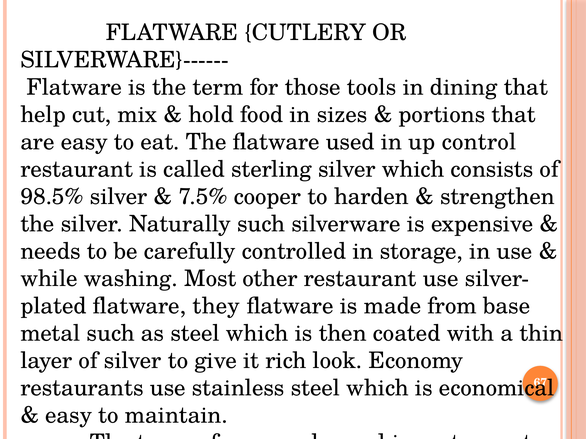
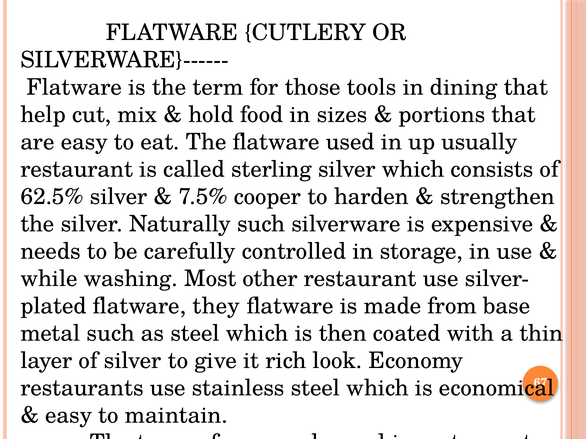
control: control -> usually
98.5%: 98.5% -> 62.5%
